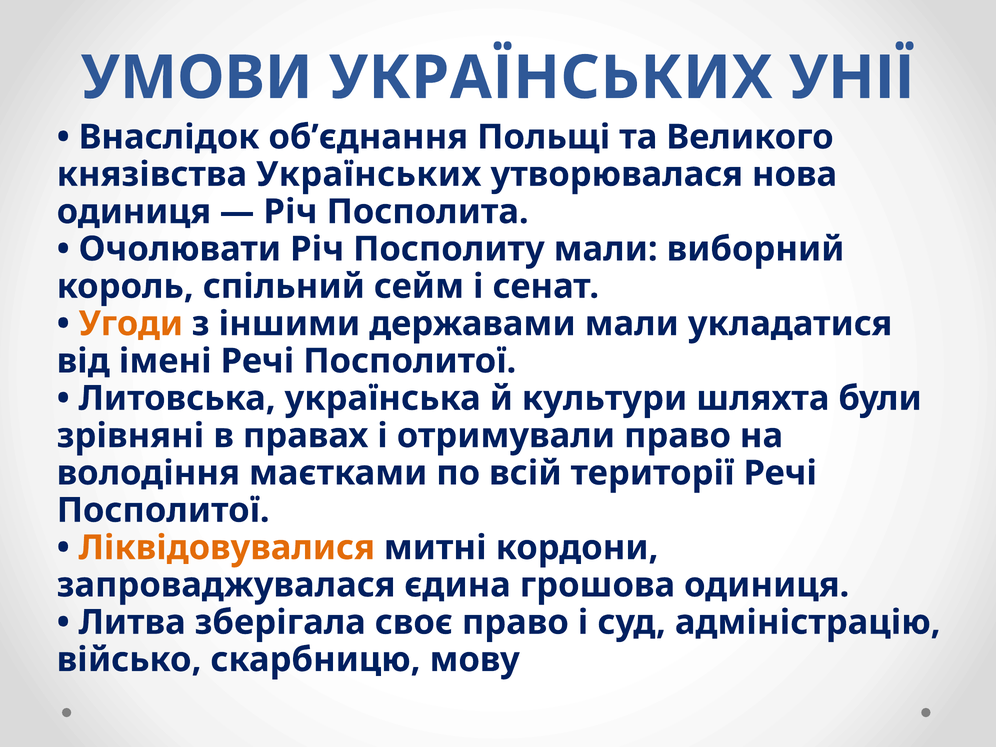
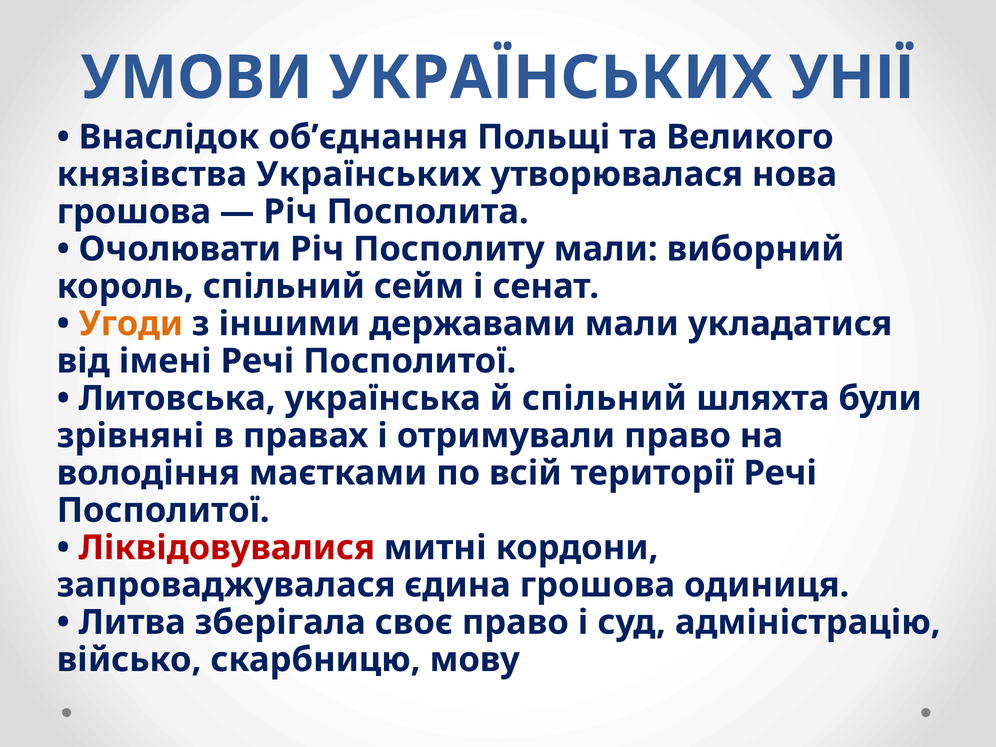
одиниця at (134, 212): одиниця -> грошова
й культури: культури -> спільний
Ліквідовувалися colour: orange -> red
